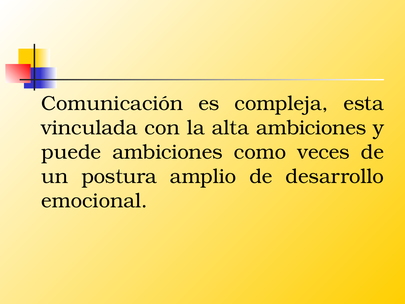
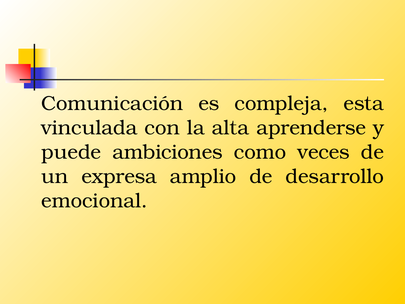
alta ambiciones: ambiciones -> aprenderse
postura: postura -> expresa
